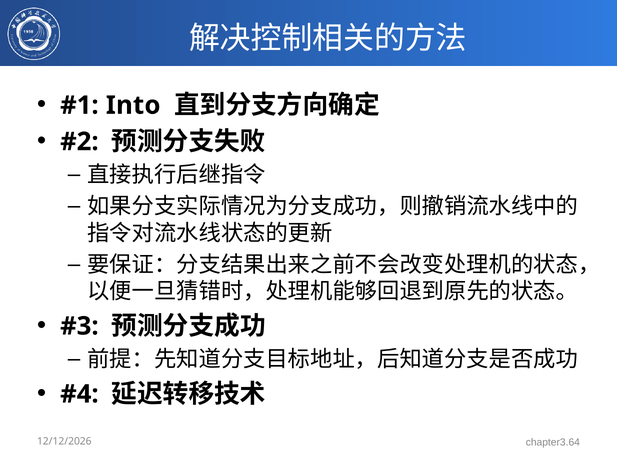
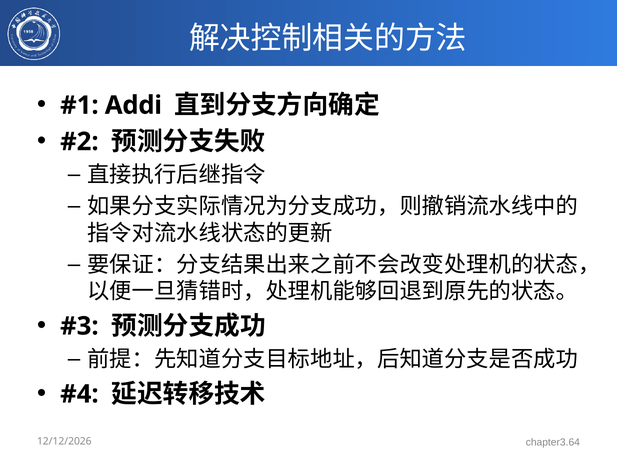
Into: Into -> Addi
